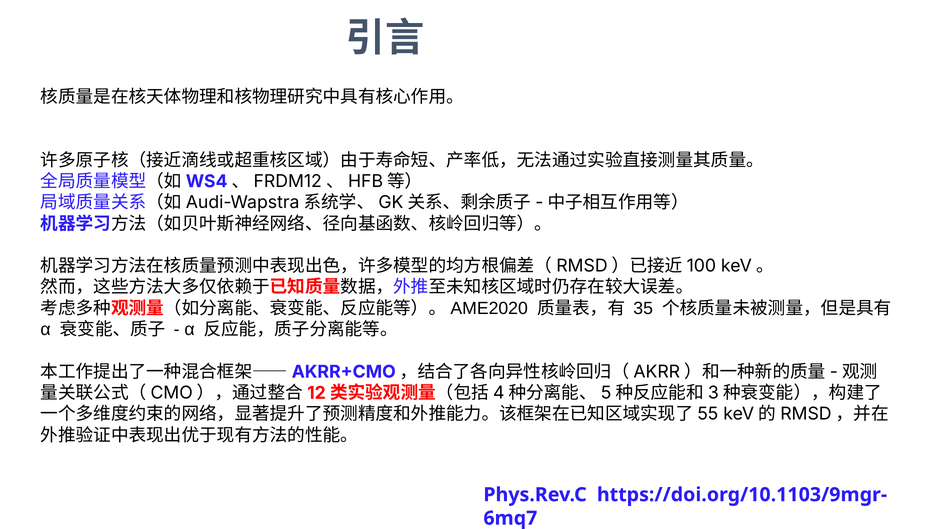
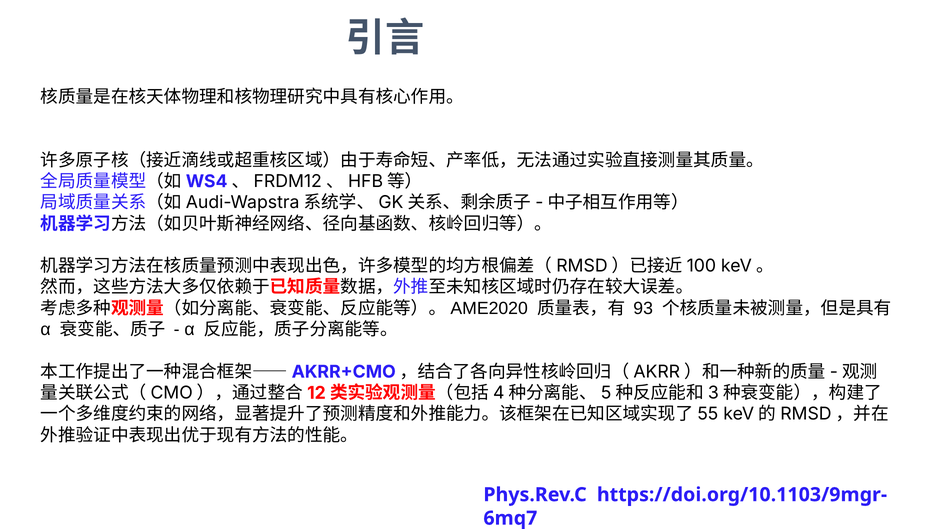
35: 35 -> 93
